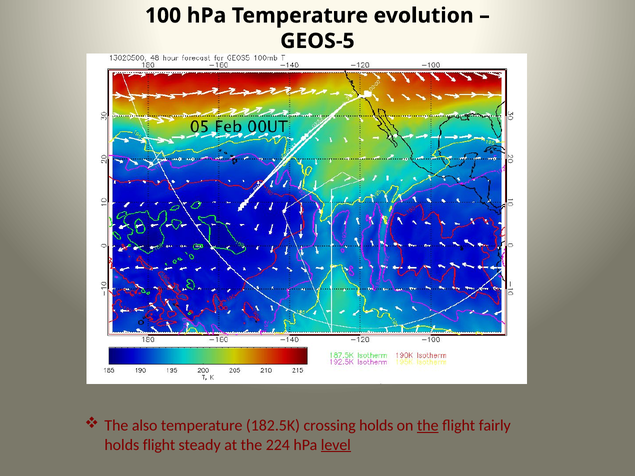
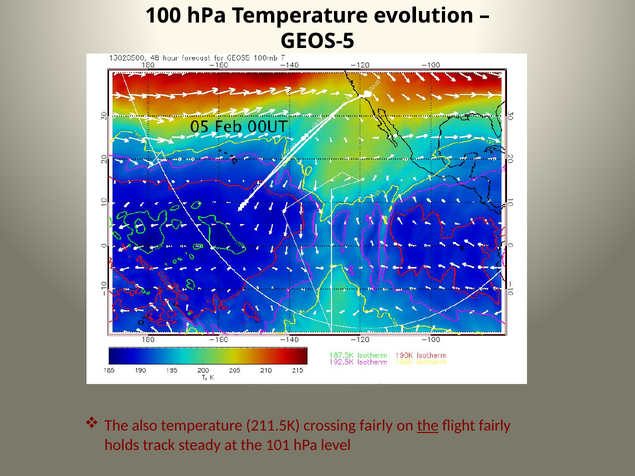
182.5K: 182.5K -> 211.5K
crossing holds: holds -> fairly
holds flight: flight -> track
224: 224 -> 101
level underline: present -> none
